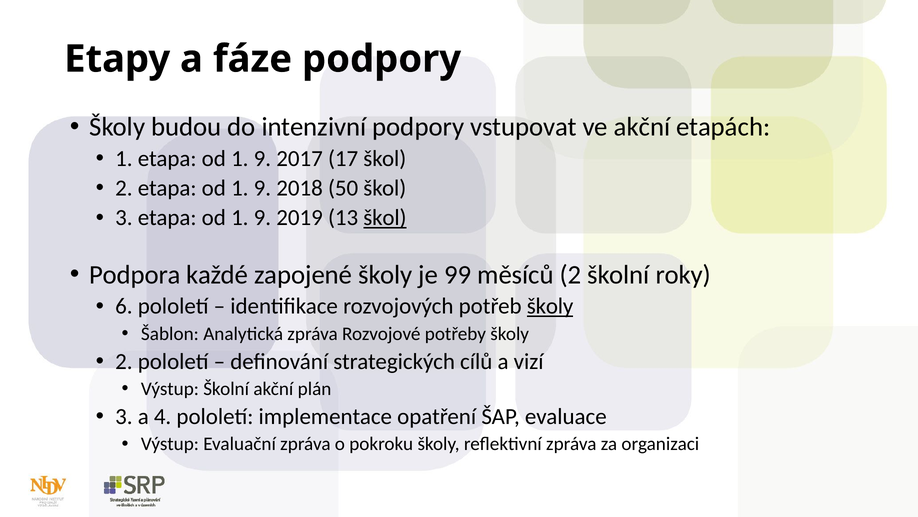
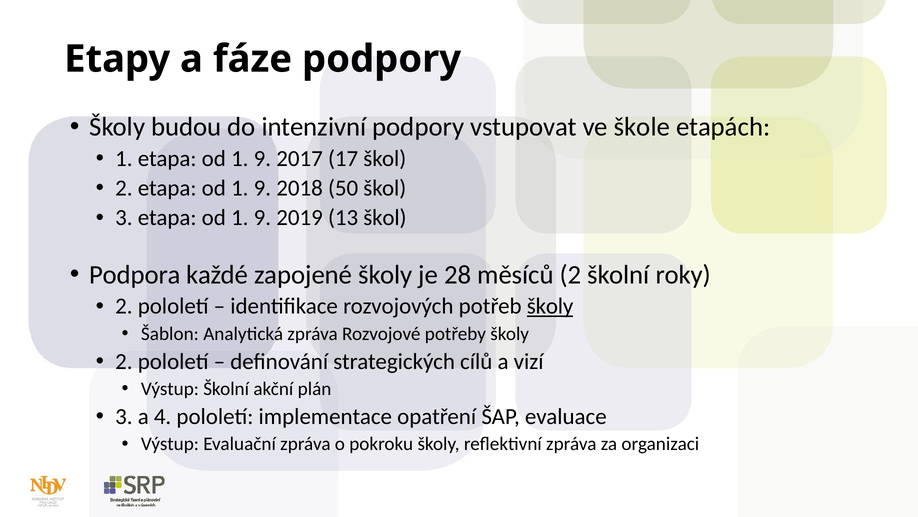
ve akční: akční -> škole
škol at (385, 218) underline: present -> none
99: 99 -> 28
6 at (124, 306): 6 -> 2
